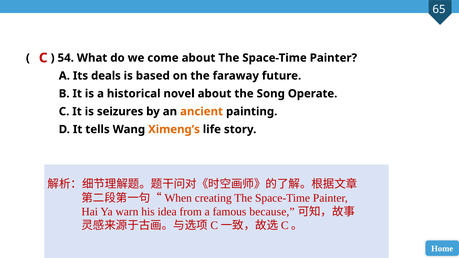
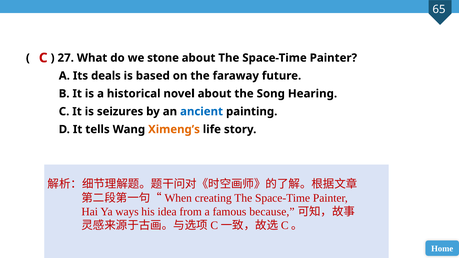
54: 54 -> 27
come: come -> stone
Operate: Operate -> Hearing
ancient colour: orange -> blue
warn: warn -> ways
